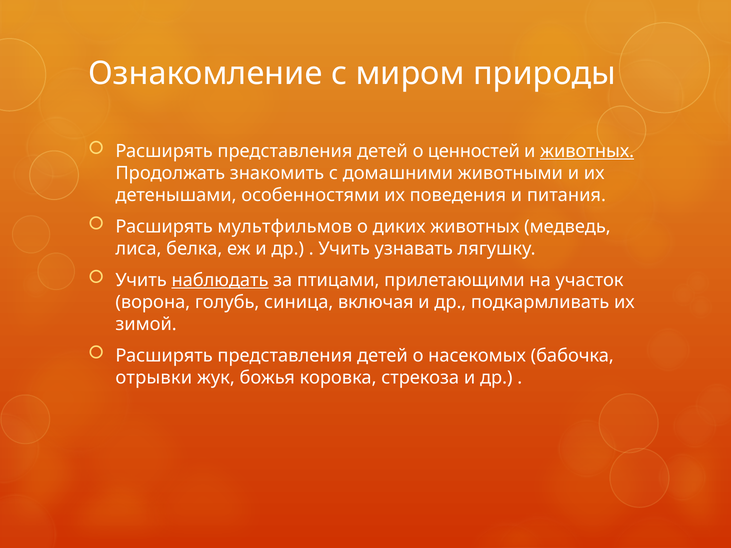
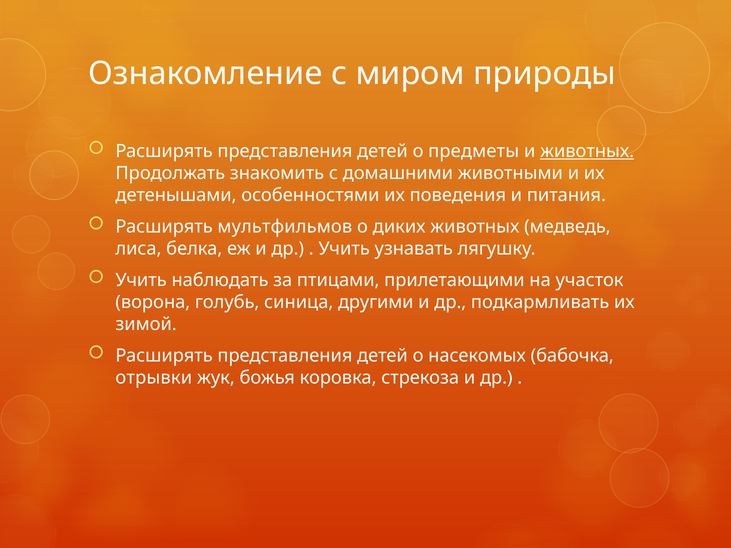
ценностей: ценностей -> предметы
наблюдать underline: present -> none
включая: включая -> другими
